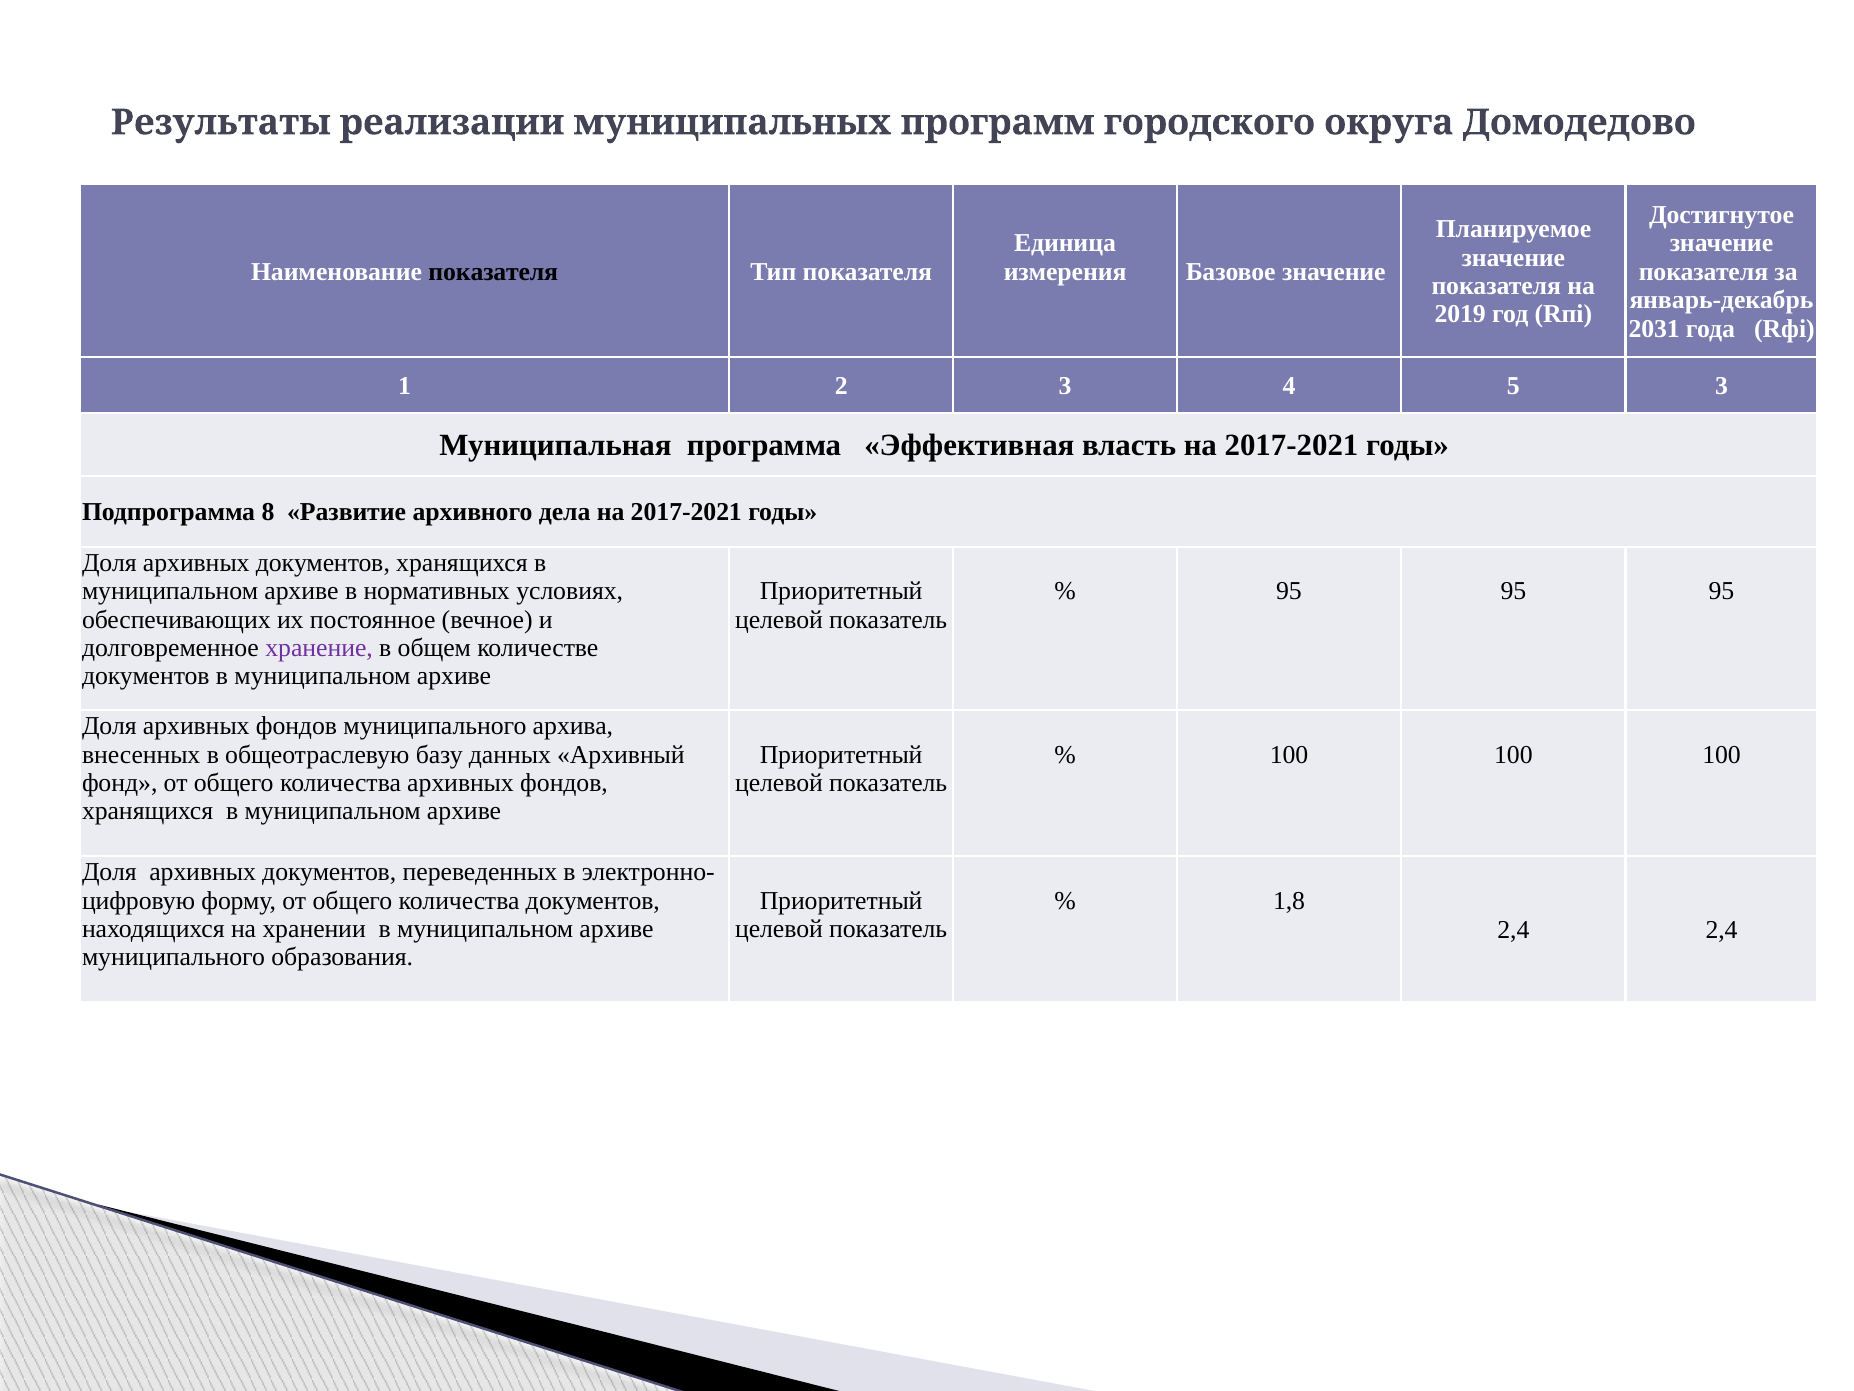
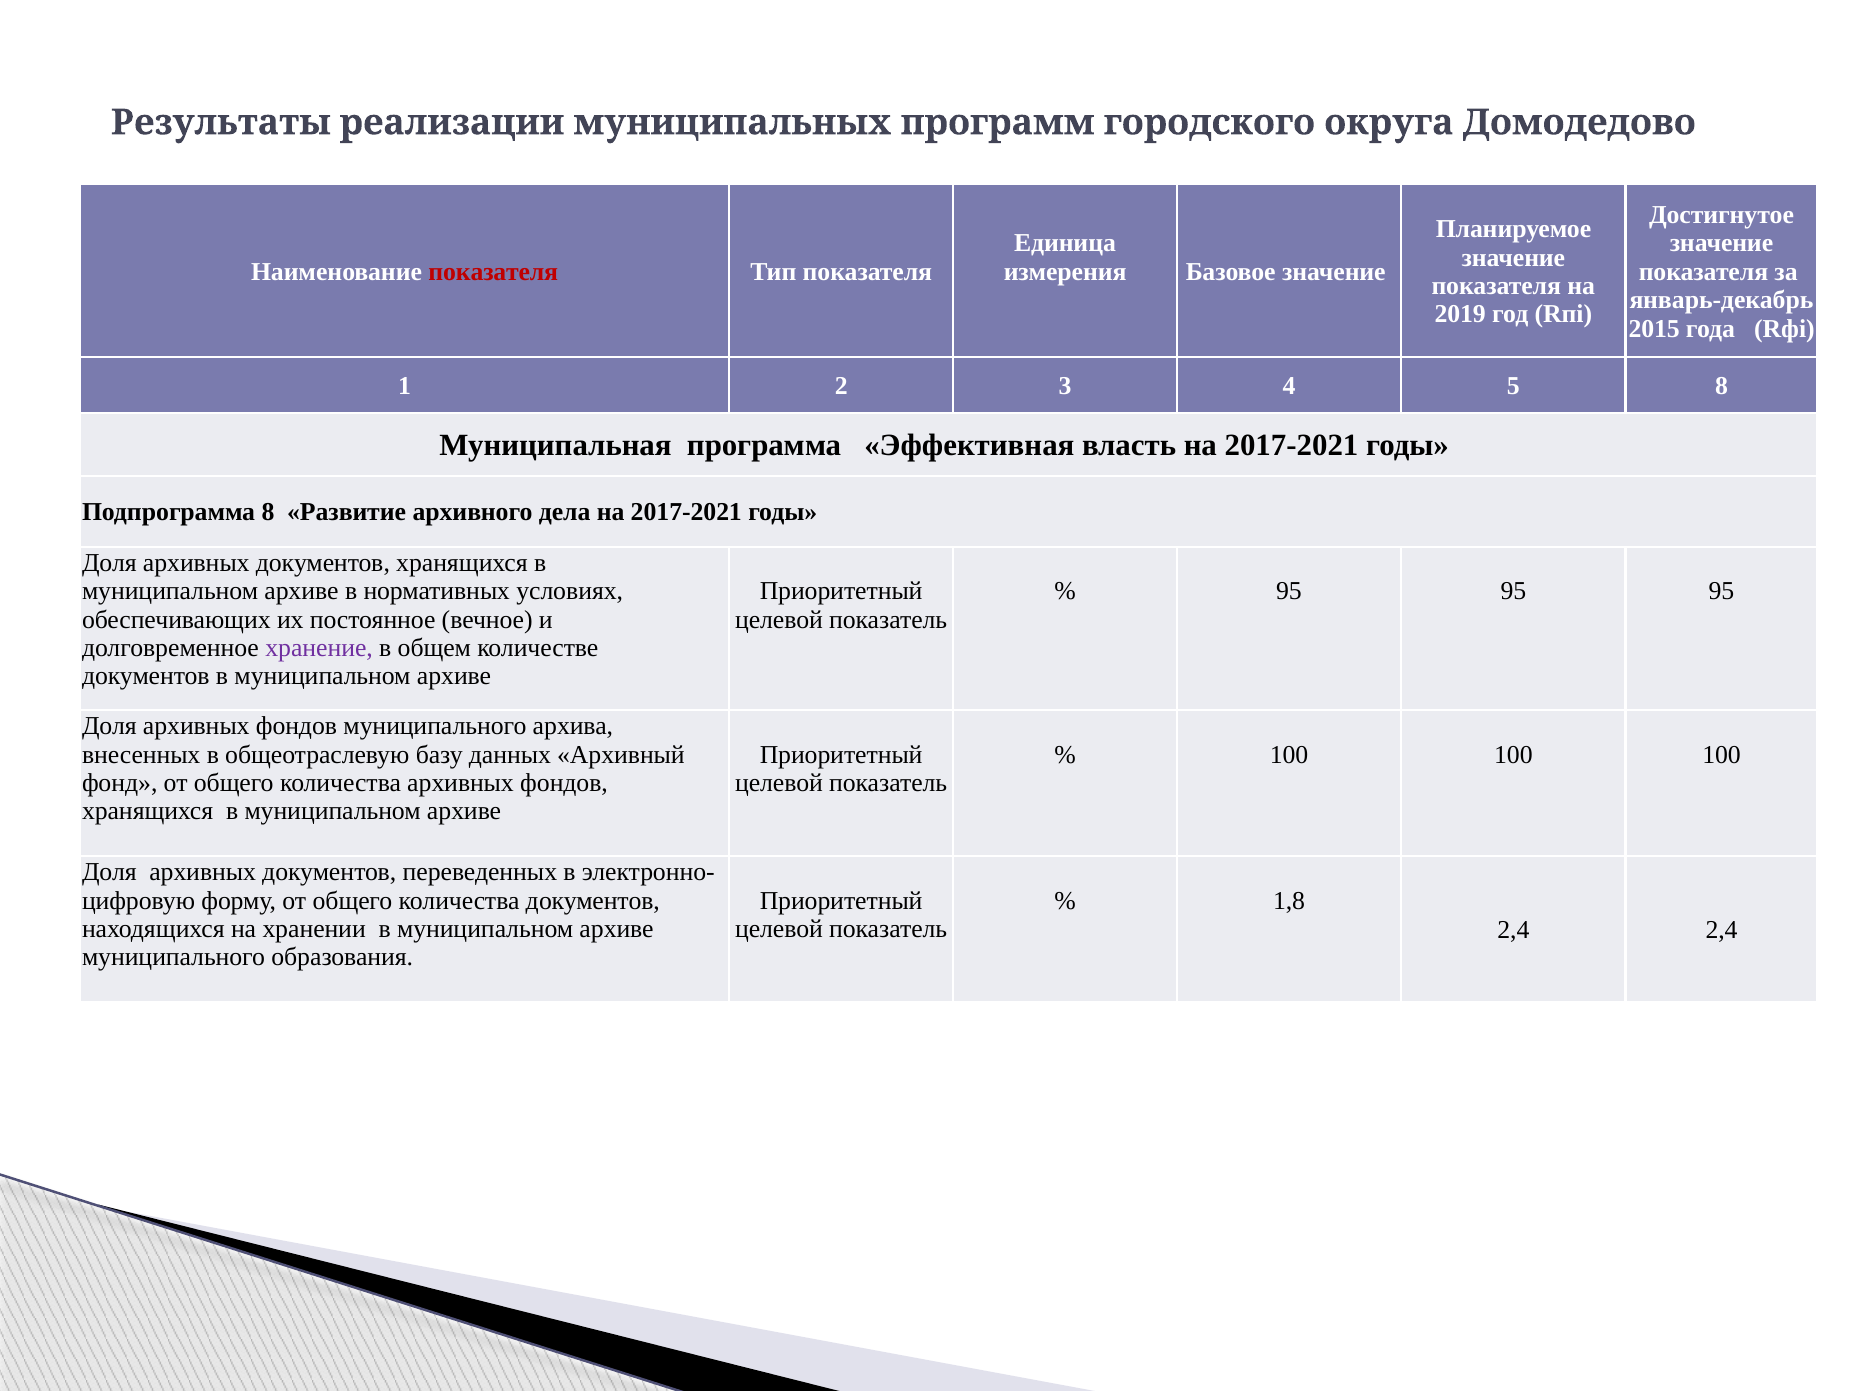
показателя at (493, 272) colour: black -> red
2031: 2031 -> 2015
5 3: 3 -> 8
